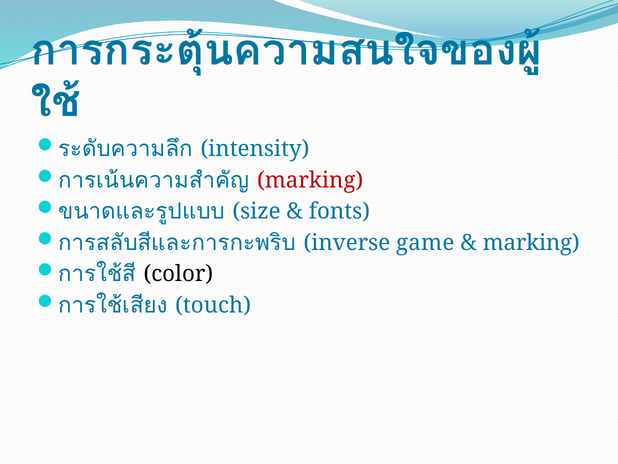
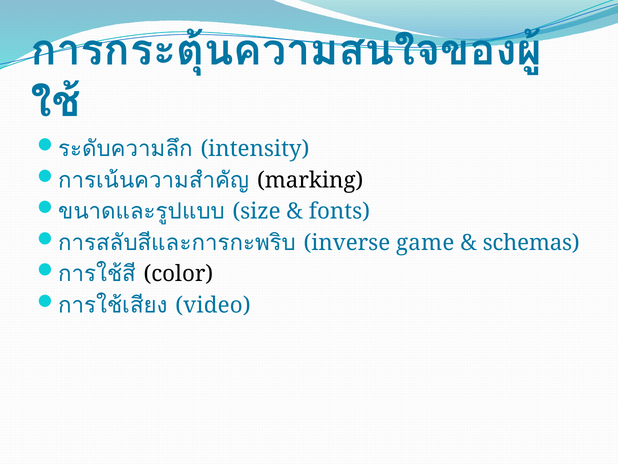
marking at (310, 180) colour: red -> black
marking at (531, 242): marking -> schemas
touch: touch -> video
